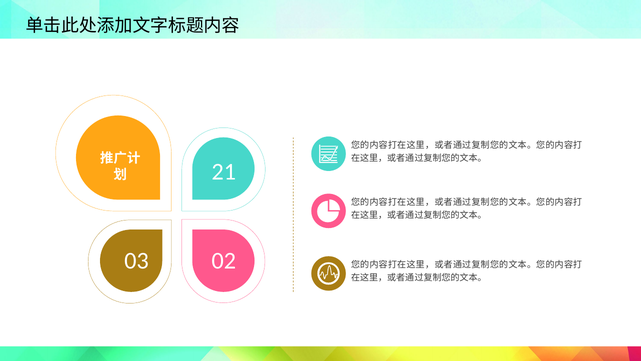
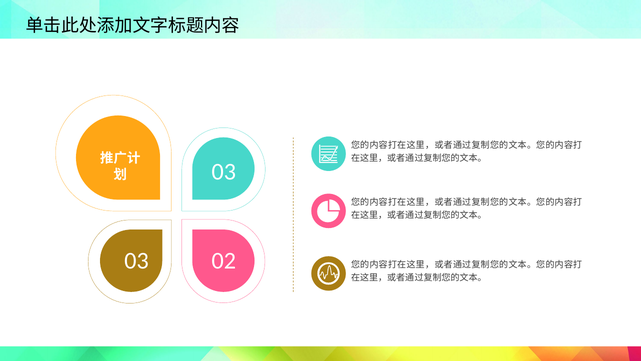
21 at (224, 171): 21 -> 03
